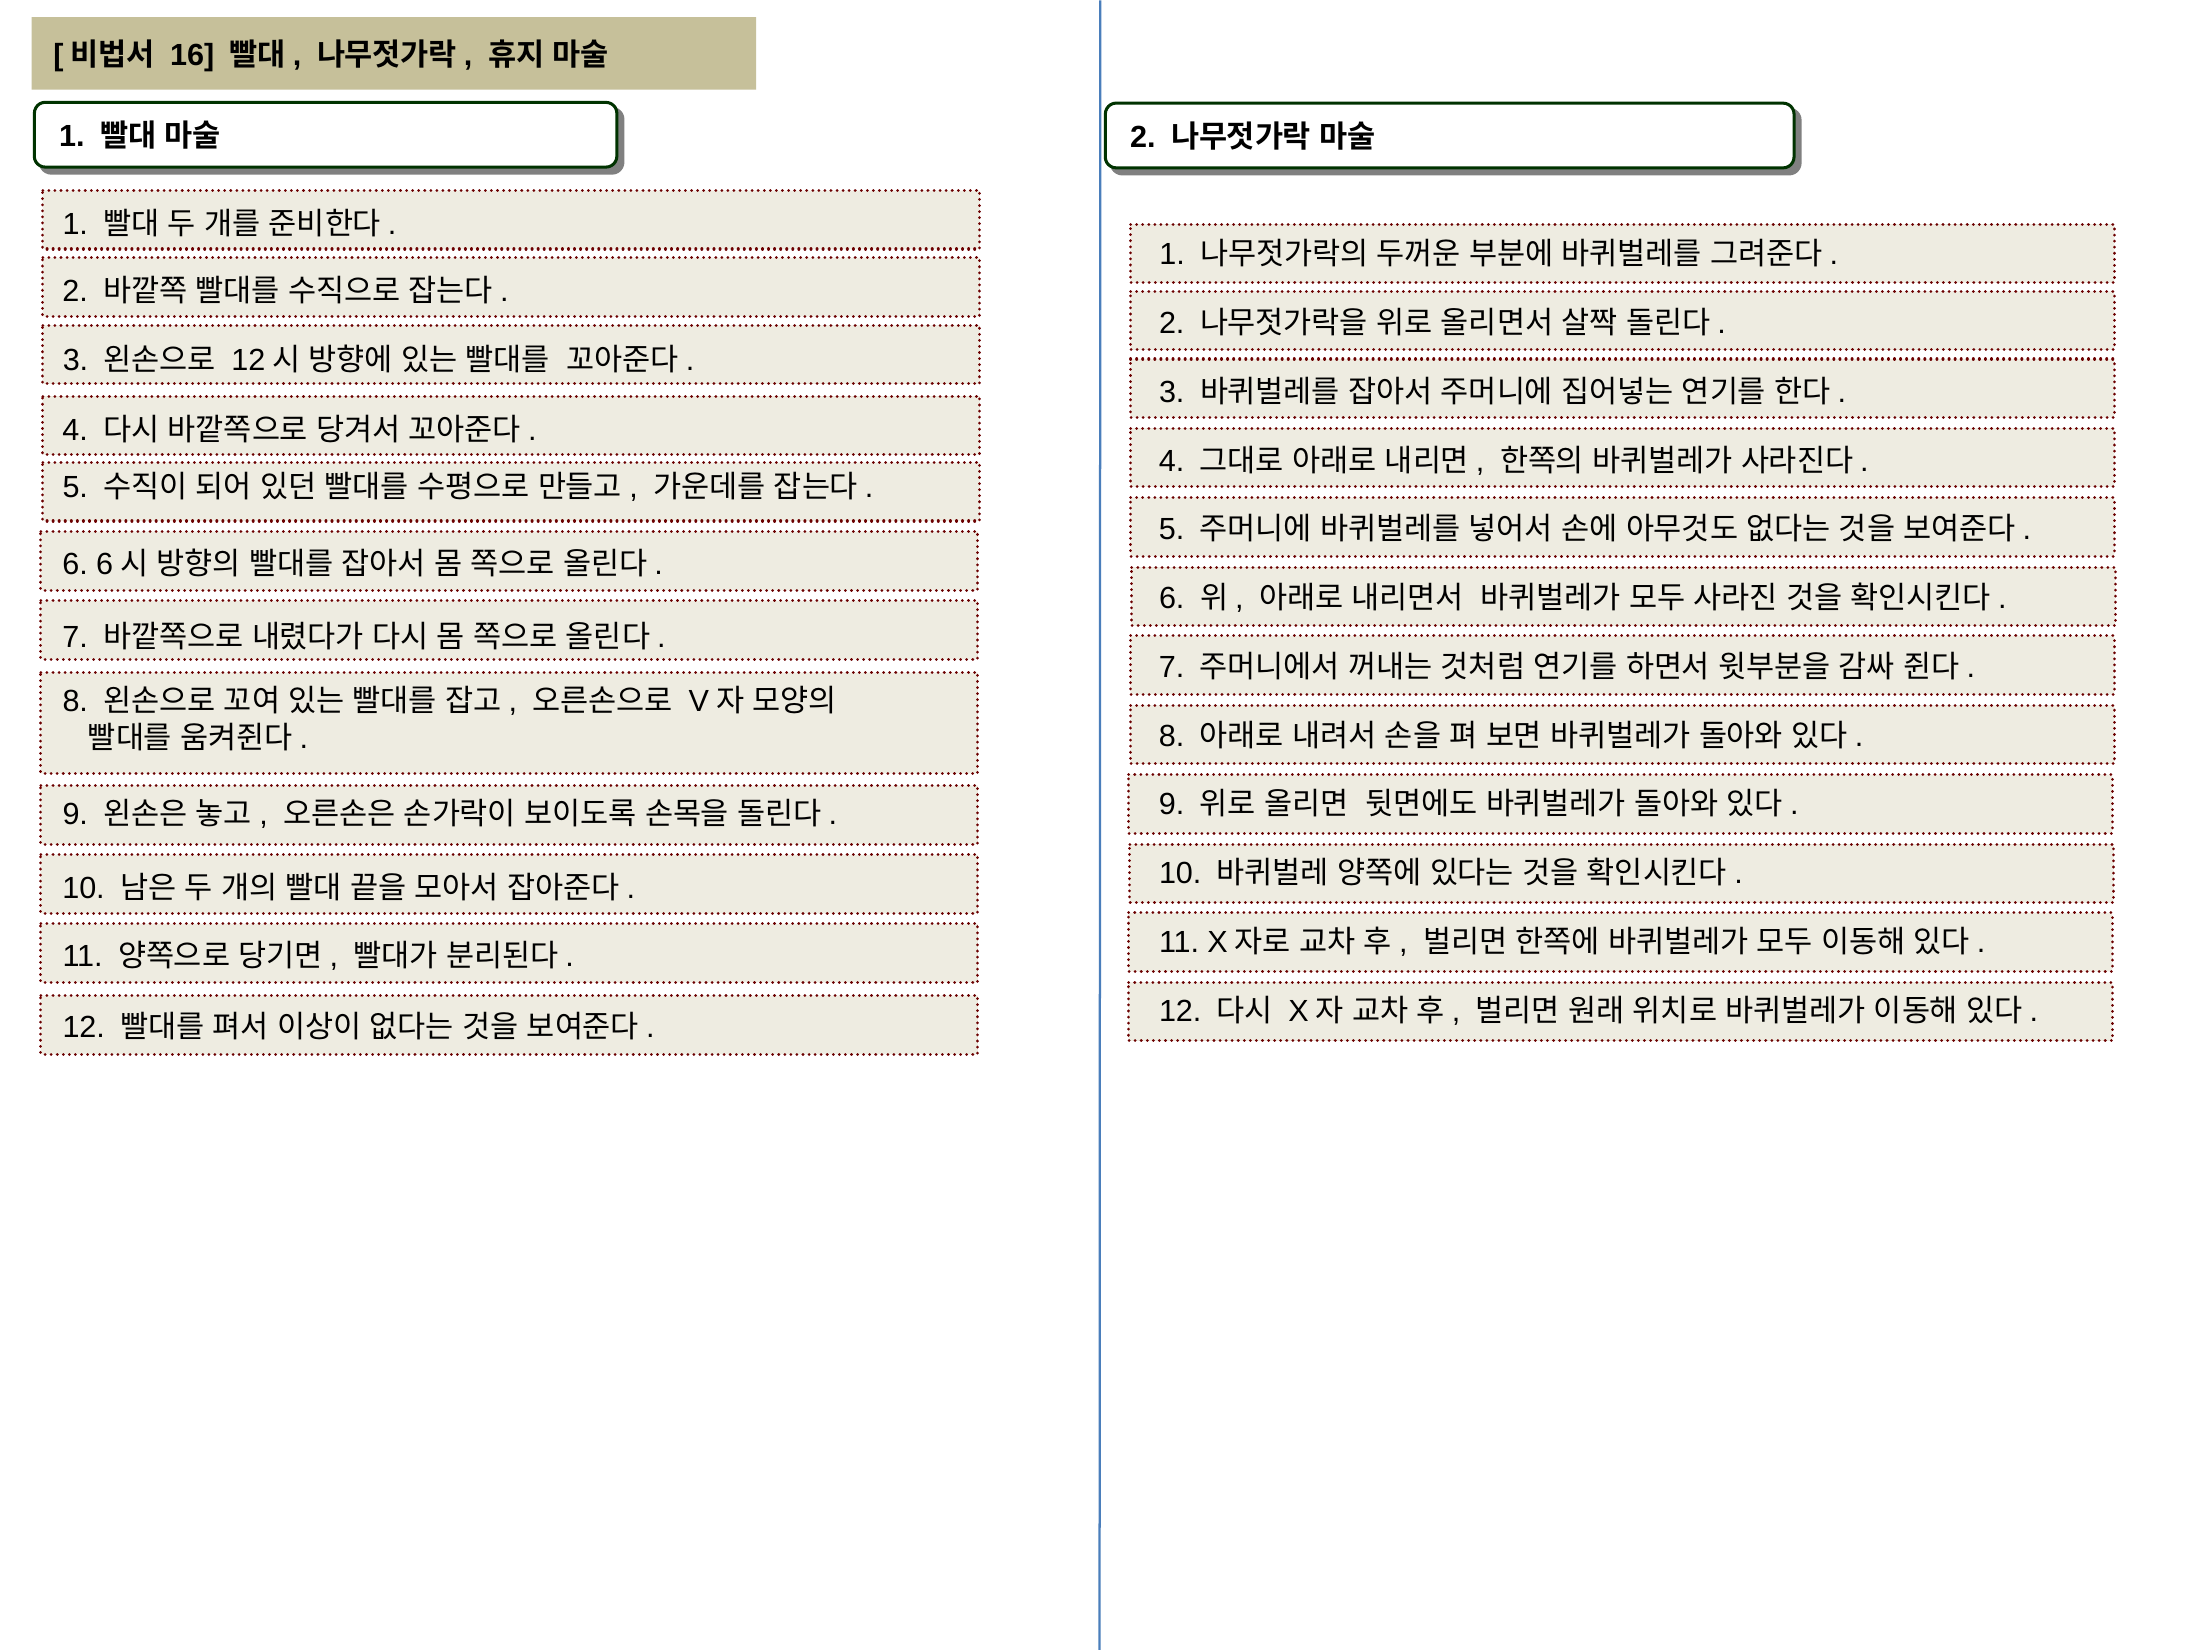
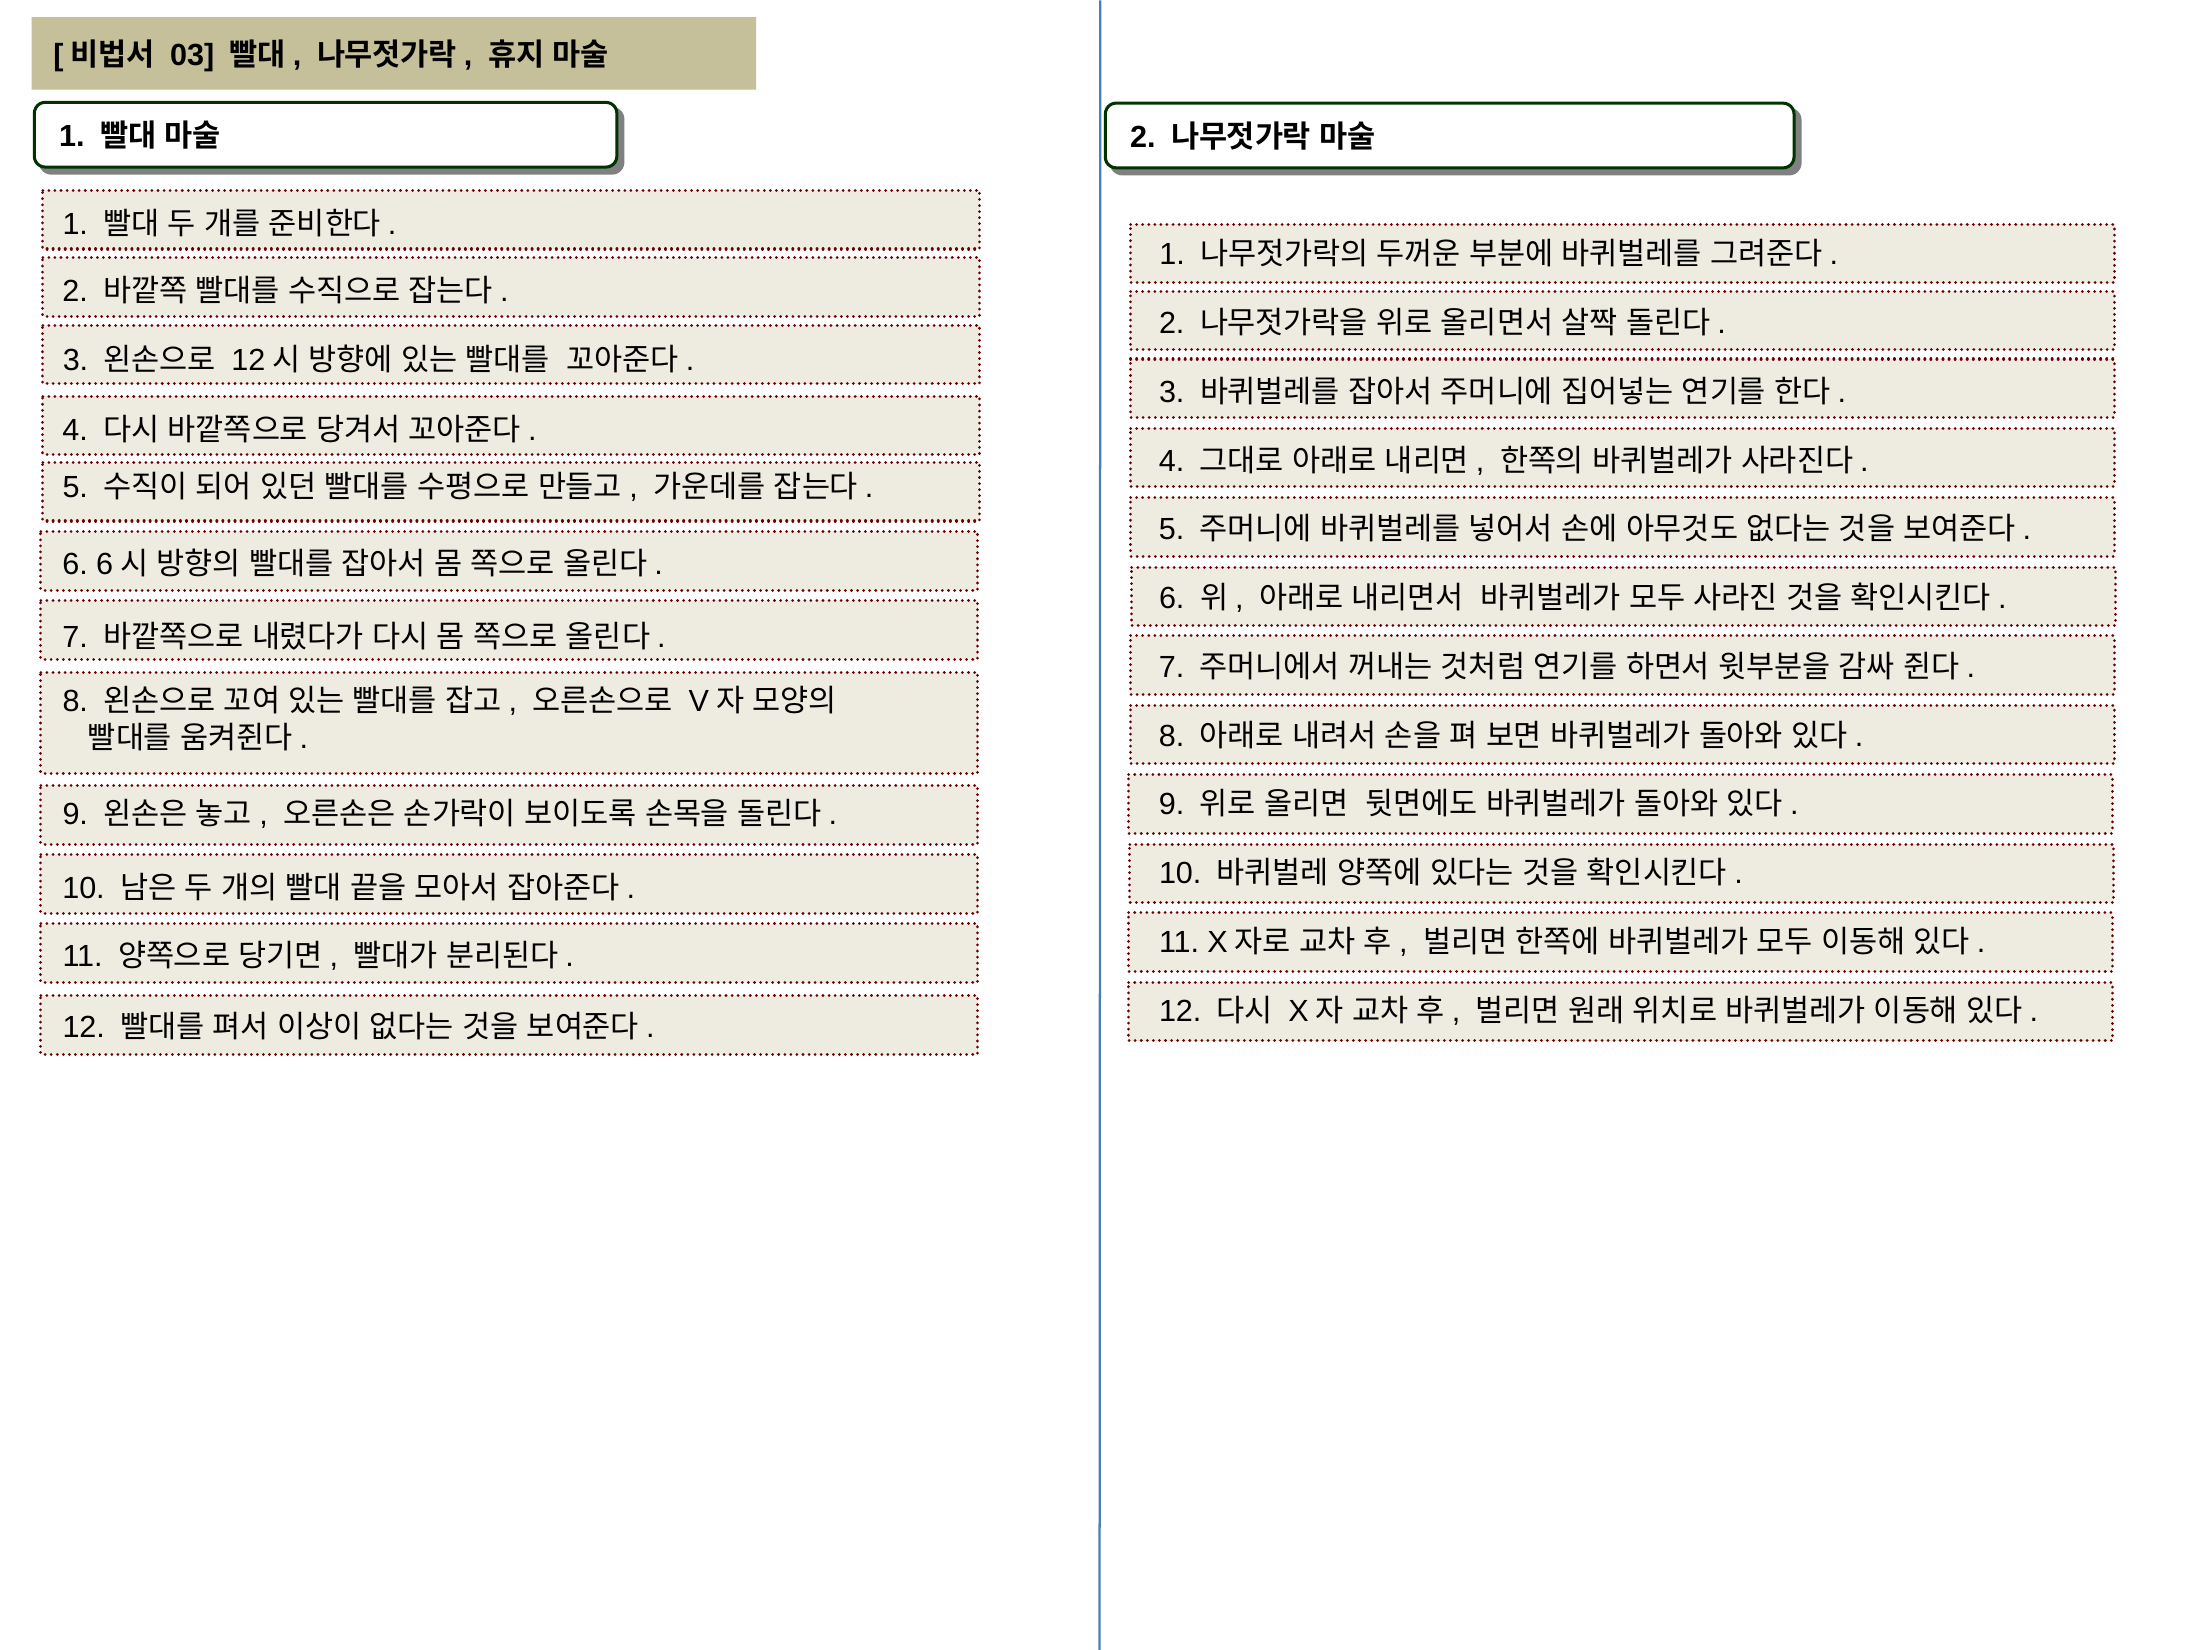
16: 16 -> 03
